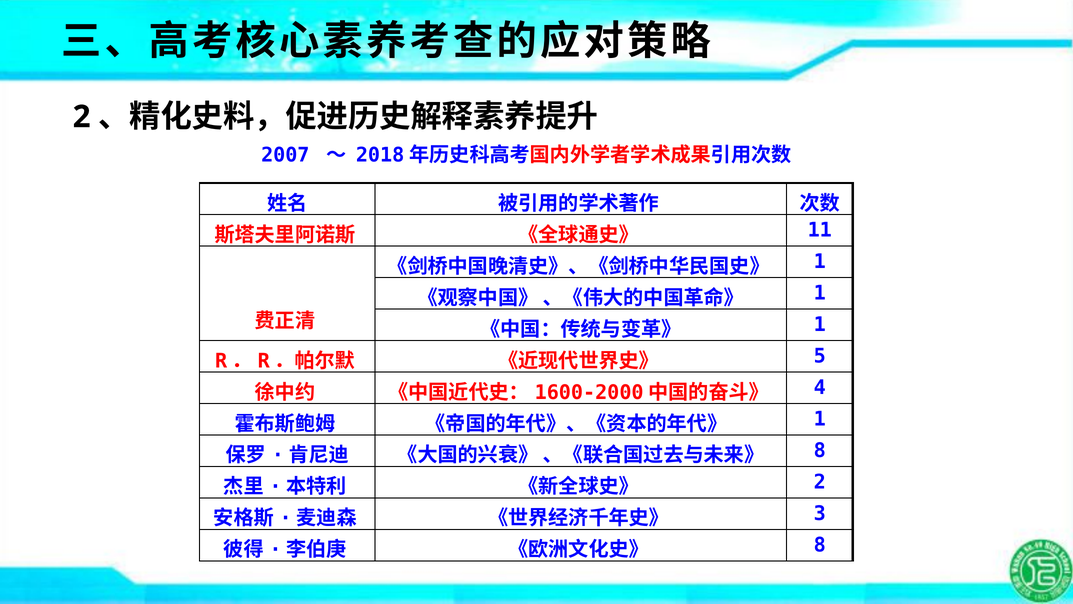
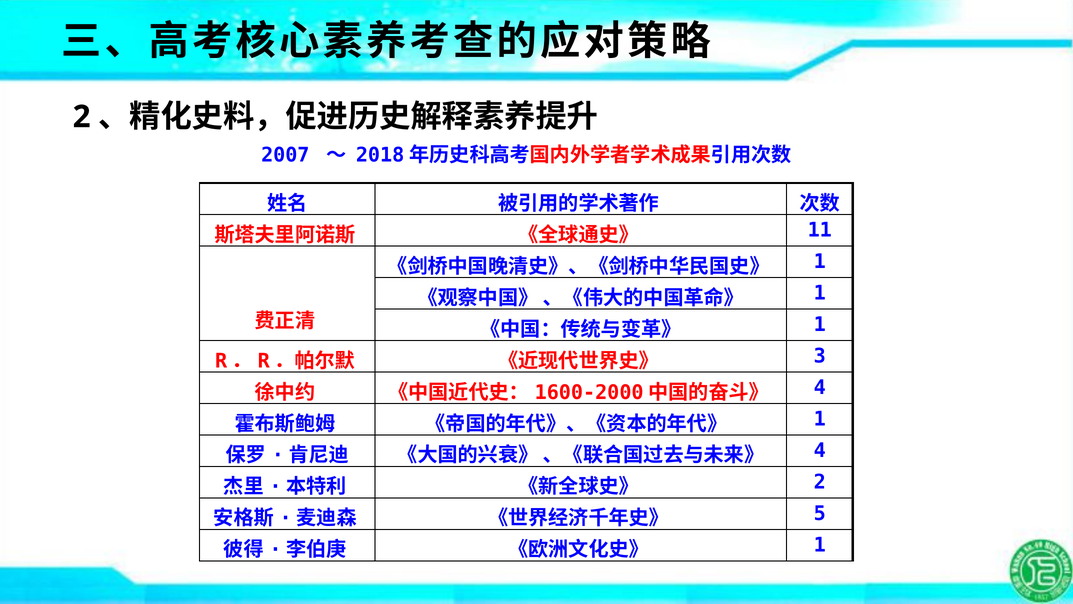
5: 5 -> 3
8 at (820, 450): 8 -> 4
3: 3 -> 5
8 at (820, 545): 8 -> 1
